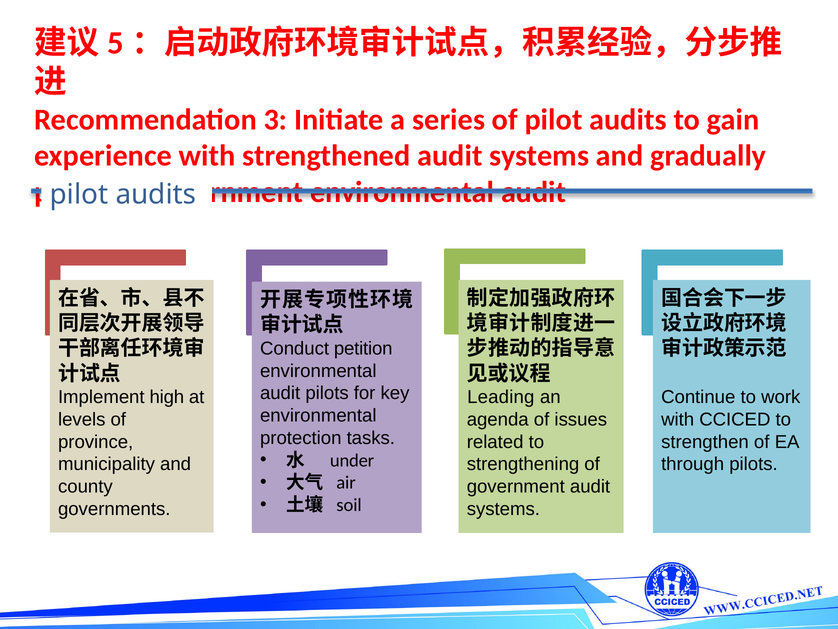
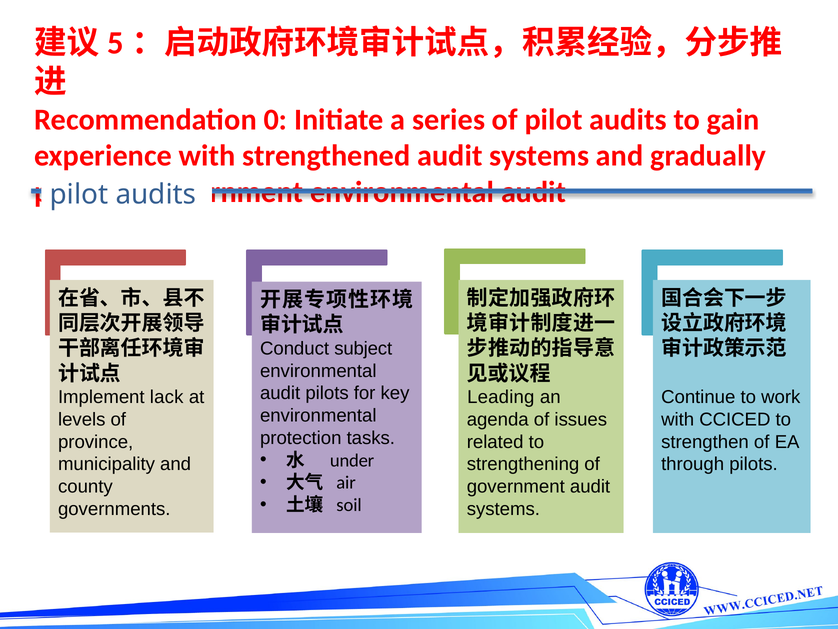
3: 3 -> 0
petition: petition -> subject
high: high -> lack
